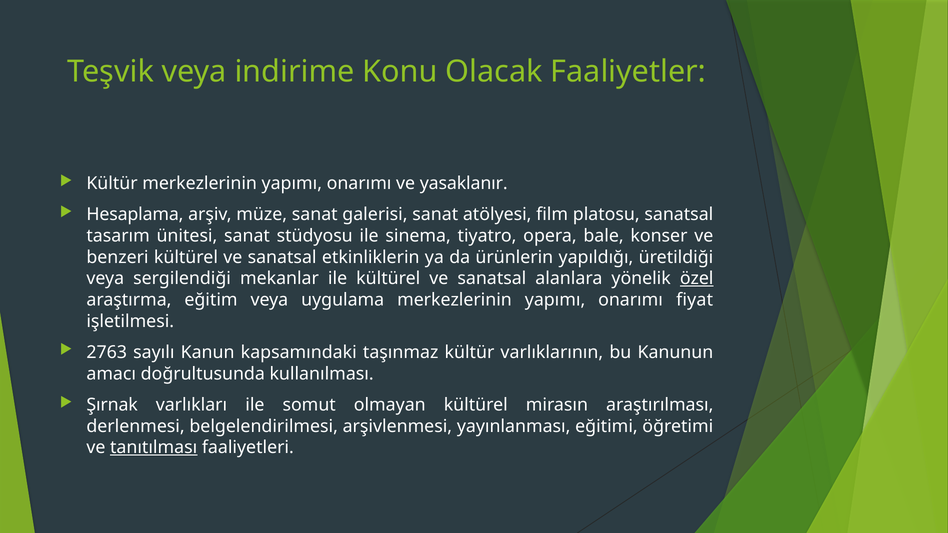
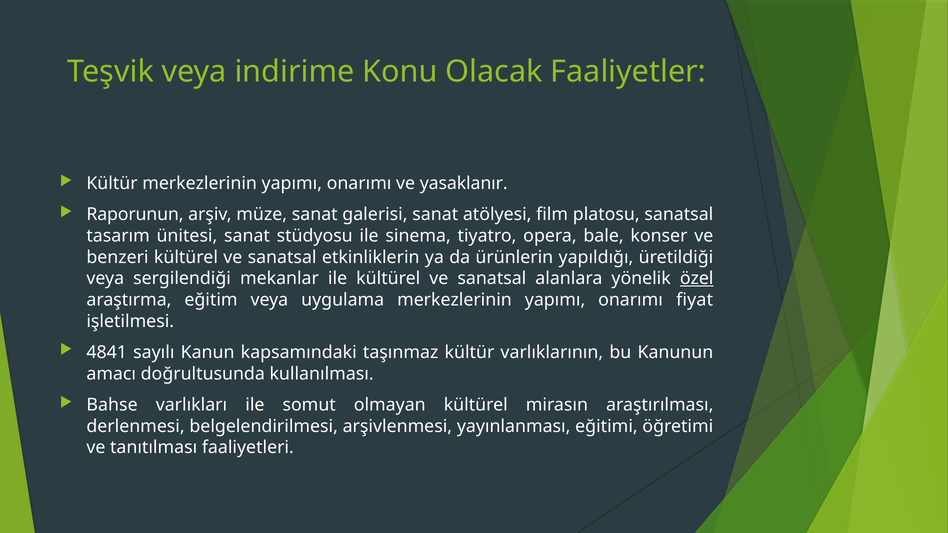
Hesaplama: Hesaplama -> Raporunun
2763: 2763 -> 4841
Şırnak: Şırnak -> Bahse
tanıtılması underline: present -> none
